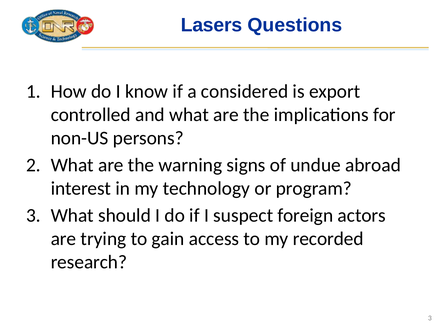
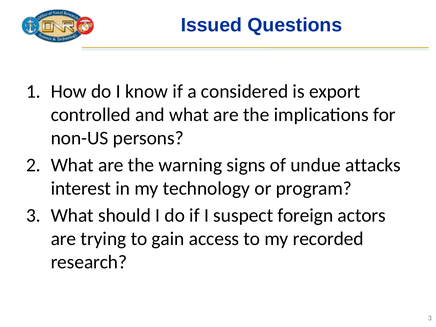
Lasers: Lasers -> Issued
abroad: abroad -> attacks
